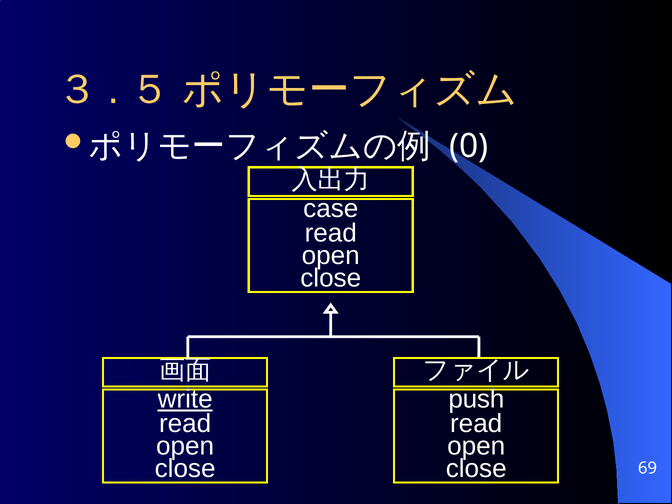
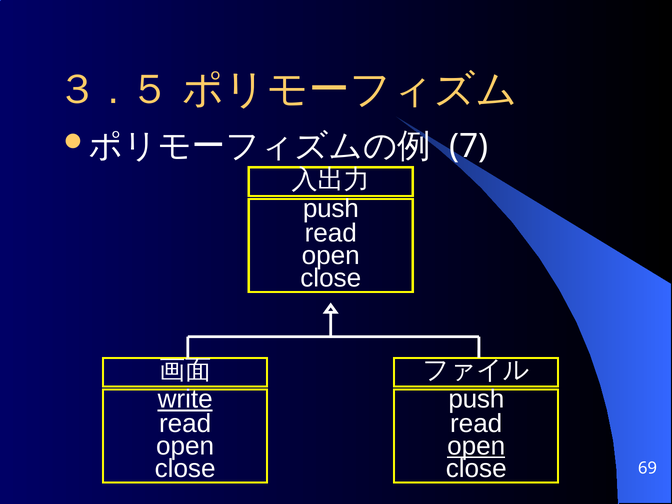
0: 0 -> 7
case at (331, 209): case -> push
open at (476, 446) underline: none -> present
